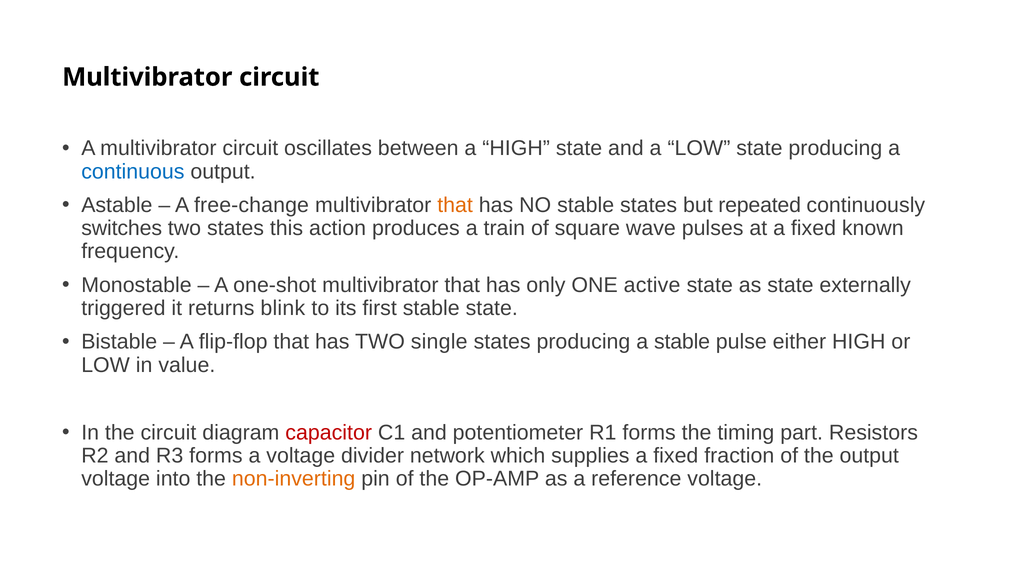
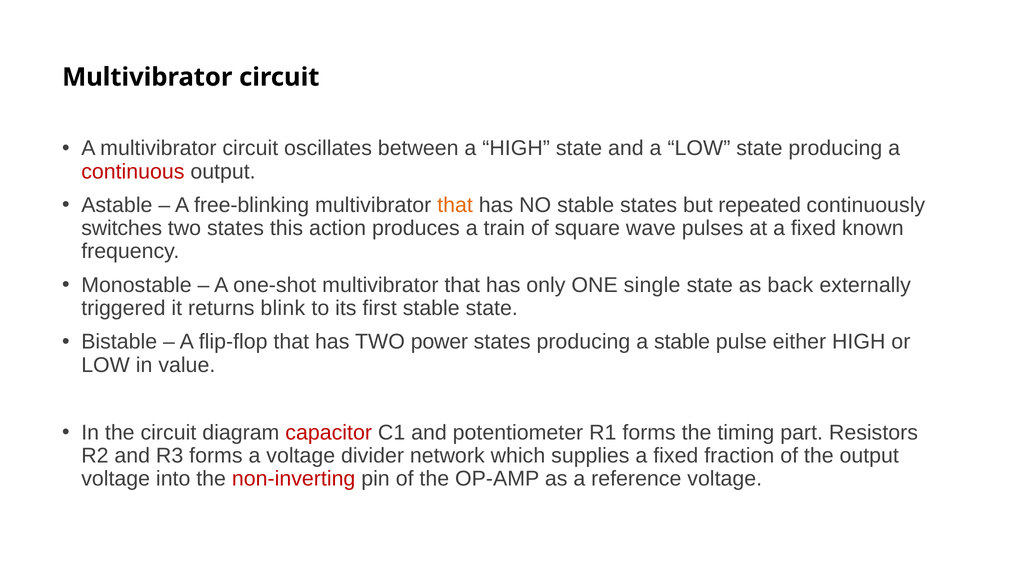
continuous colour: blue -> red
free-change: free-change -> free-blinking
active: active -> single
as state: state -> back
single: single -> power
non-inverting colour: orange -> red
